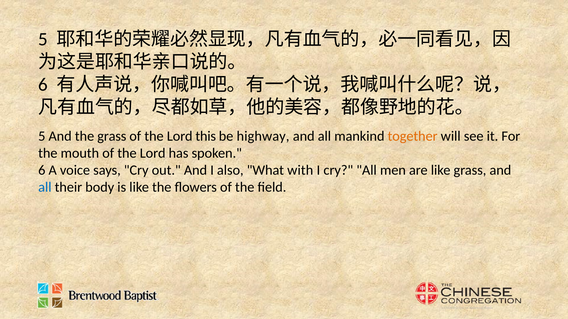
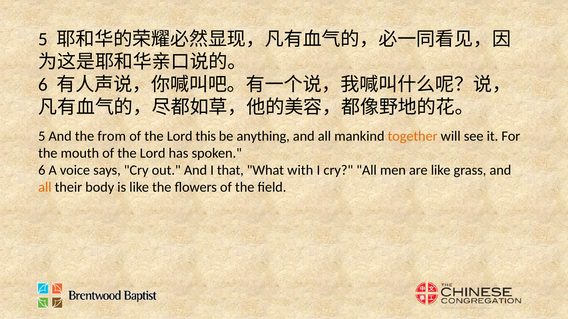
the grass: grass -> from
highway: highway -> anything
also: also -> that
all at (45, 187) colour: blue -> orange
